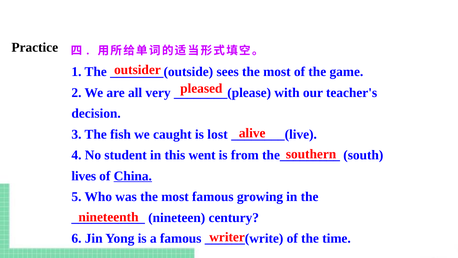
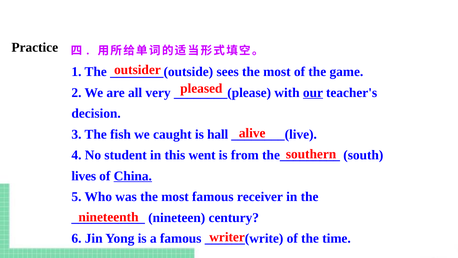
our underline: none -> present
lost: lost -> hall
growing: growing -> receiver
